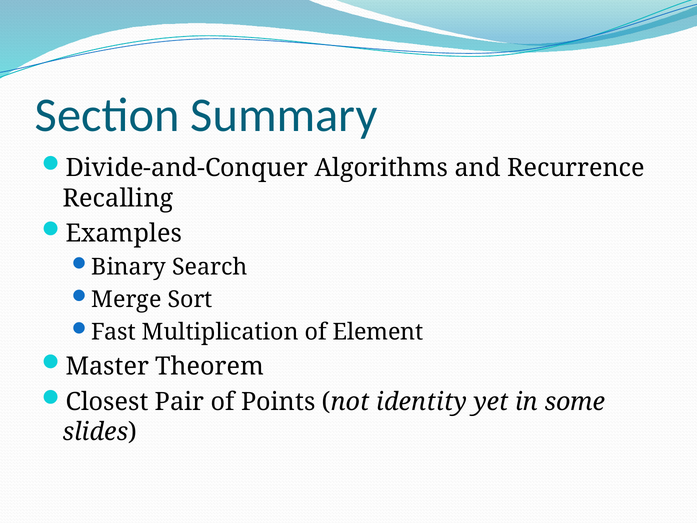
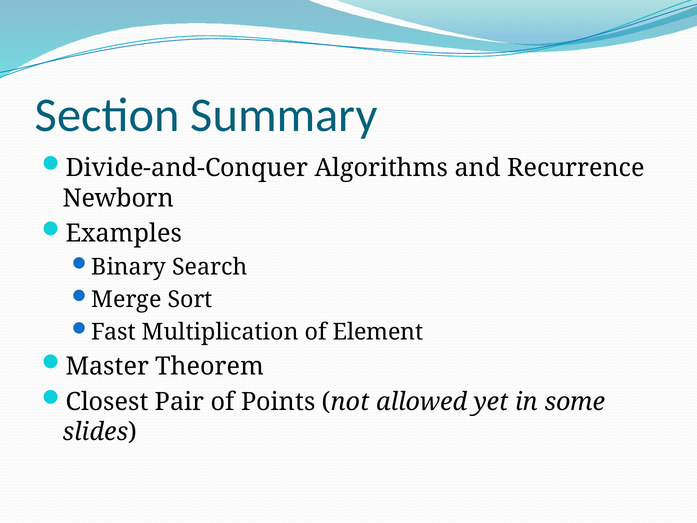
Recalling: Recalling -> Newborn
identity: identity -> allowed
